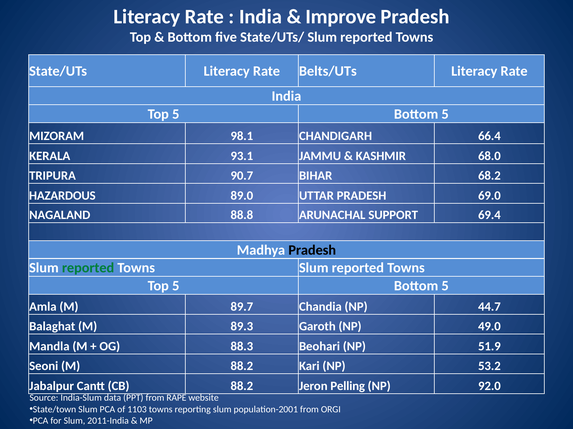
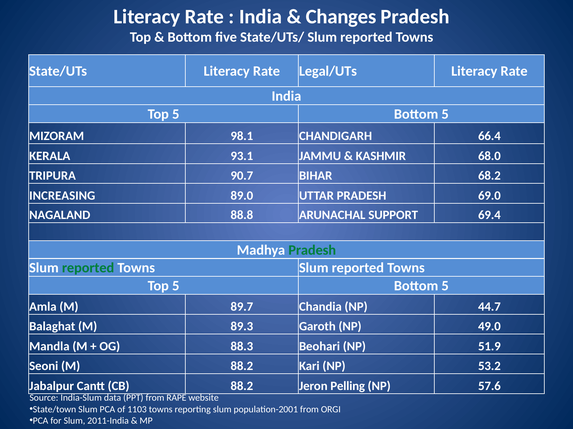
Improve: Improve -> Changes
Belts/UTs: Belts/UTs -> Legal/UTs
HAZARDOUS: HAZARDOUS -> INCREASING
Pradesh at (312, 250) colour: black -> green
92.0: 92.0 -> 57.6
